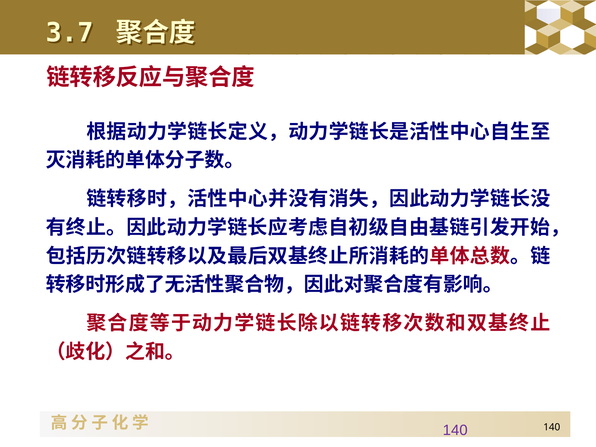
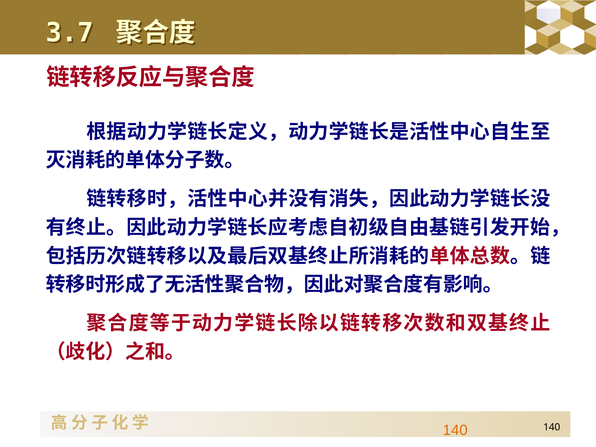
140 at (455, 430) colour: purple -> orange
